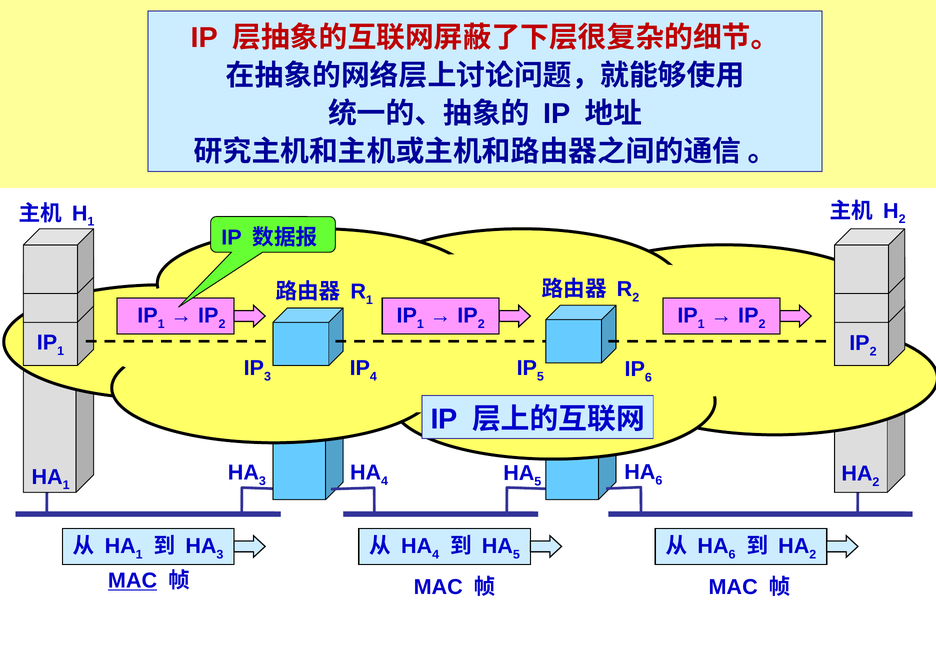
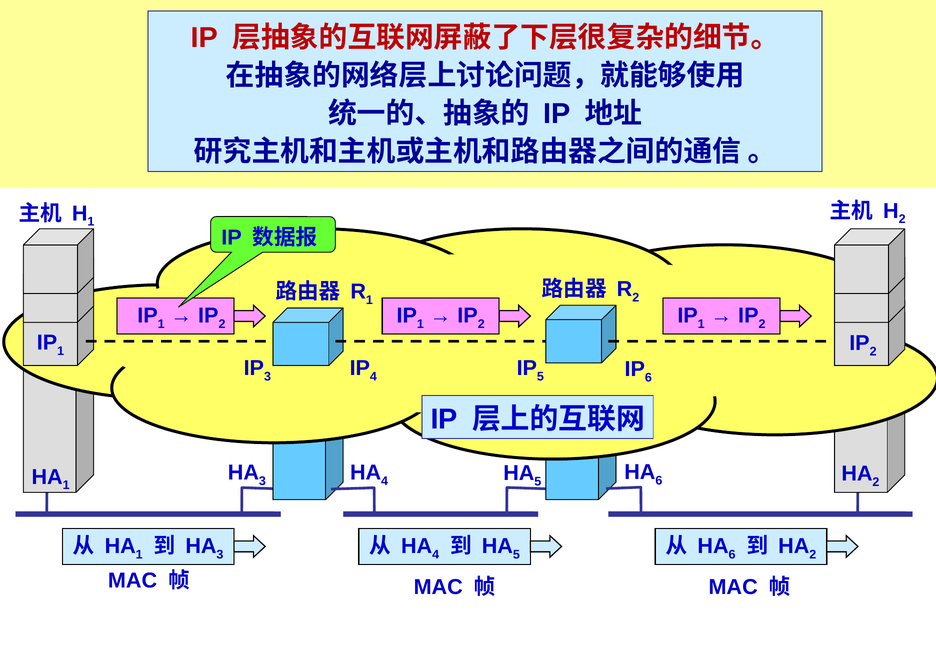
MAC at (133, 581) underline: present -> none
